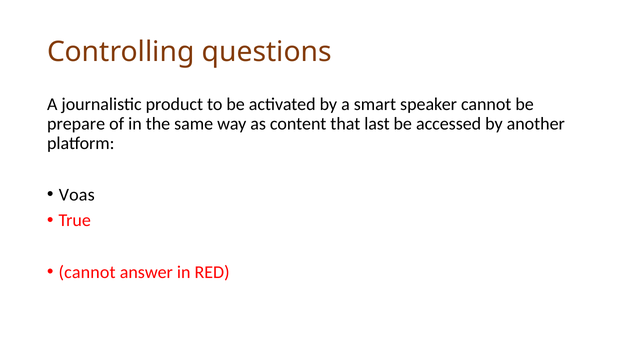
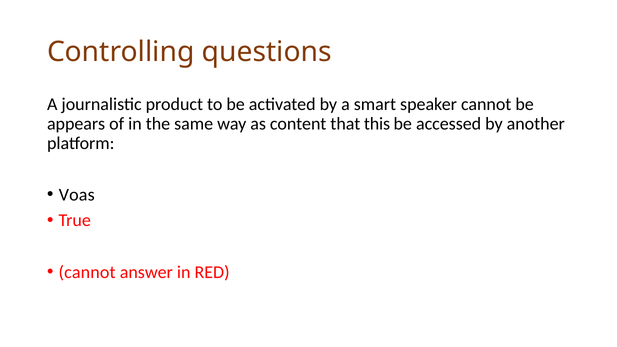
prepare: prepare -> appears
last: last -> this
